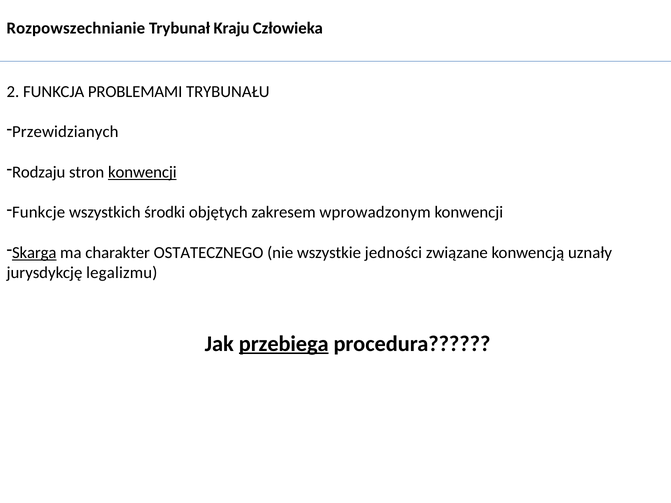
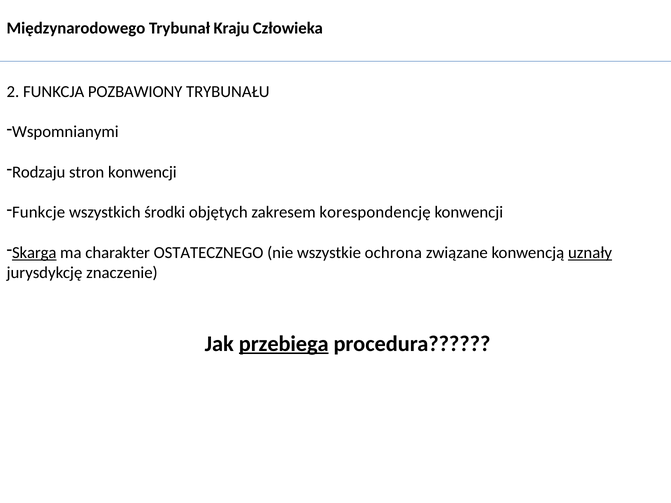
Rozpowszechnianie: Rozpowszechnianie -> Międzynarodowego
PROBLEMAMI: PROBLEMAMI -> POZBAWIONY
Przewidzianych: Przewidzianych -> Wspomnianymi
konwencji at (142, 172) underline: present -> none
wprowadzonym: wprowadzonym -> korespondencję
jedności: jedności -> ochrona
uznały underline: none -> present
legalizmu: legalizmu -> znaczenie
